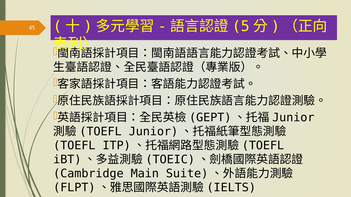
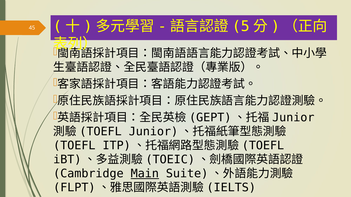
Main underline: none -> present
